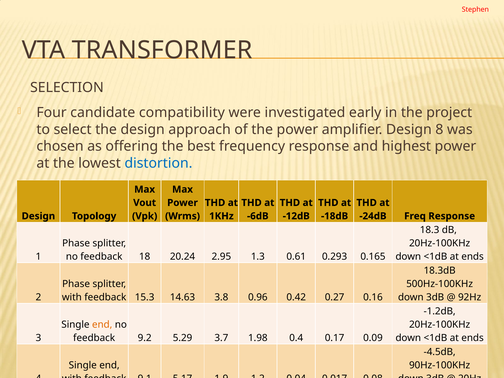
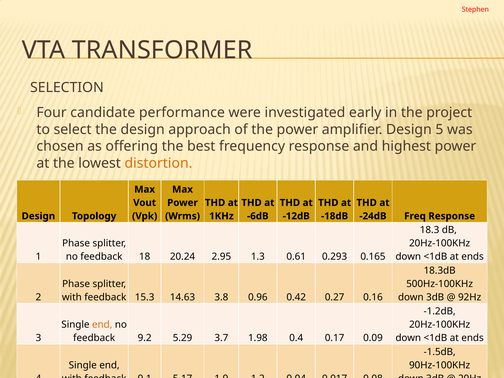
compatibility: compatibility -> performance
8: 8 -> 5
distortion colour: blue -> orange
-4.5dB: -4.5dB -> -1.5dB
